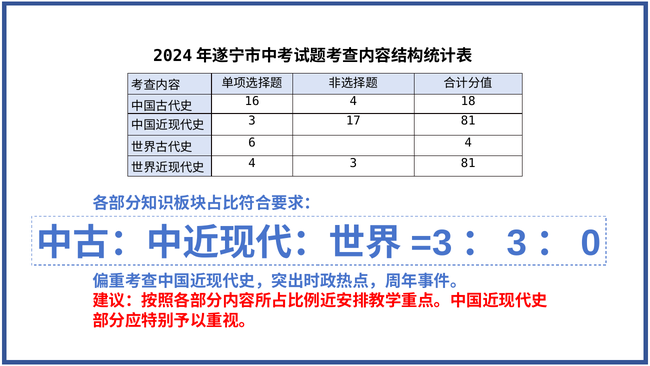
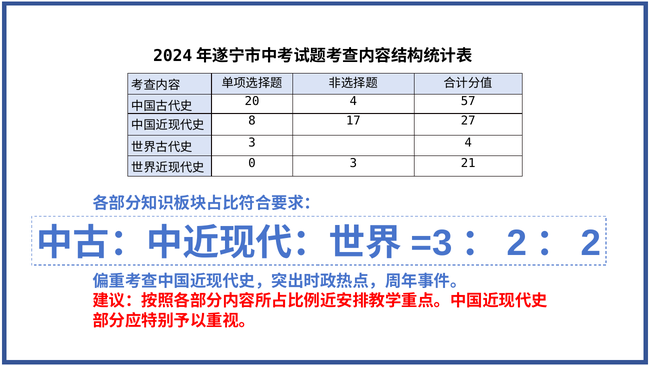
16: 16 -> 20
18: 18 -> 57
3 at (252, 121): 3 -> 8
17 81: 81 -> 27
6 at (252, 142): 6 -> 3
4 at (252, 163): 4 -> 0
3 81: 81 -> 21
3 at (517, 243): 3 -> 2
0 at (591, 243): 0 -> 2
